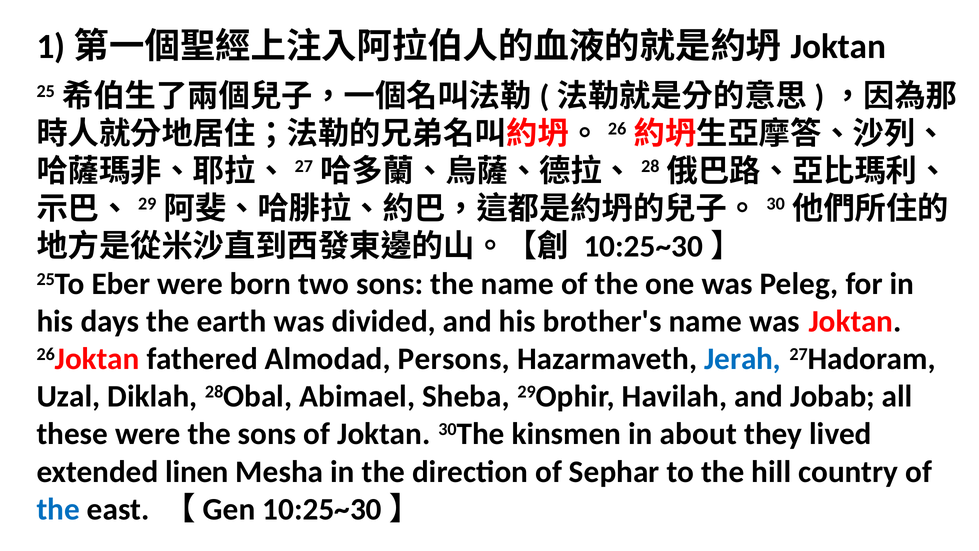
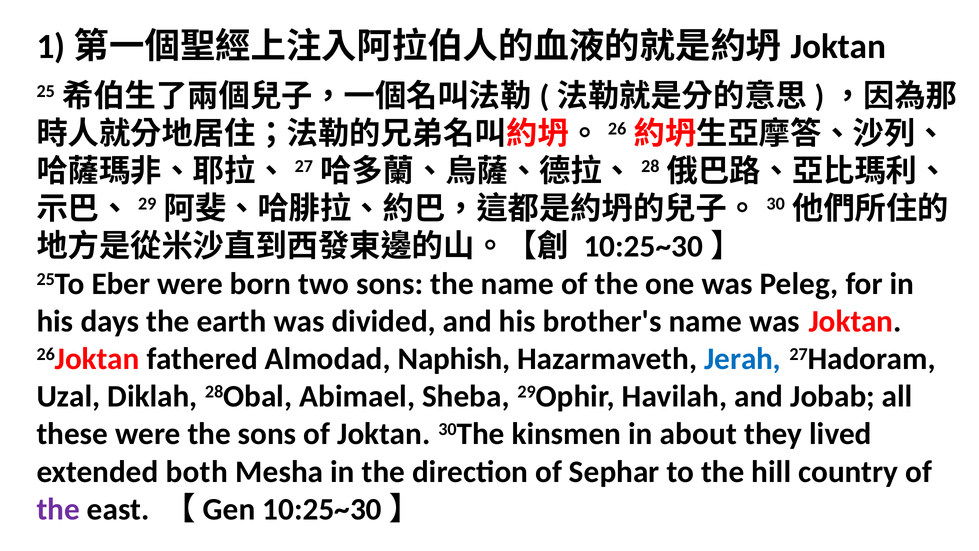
Persons: Persons -> Naphish
linen: linen -> both
the at (58, 509) colour: blue -> purple
